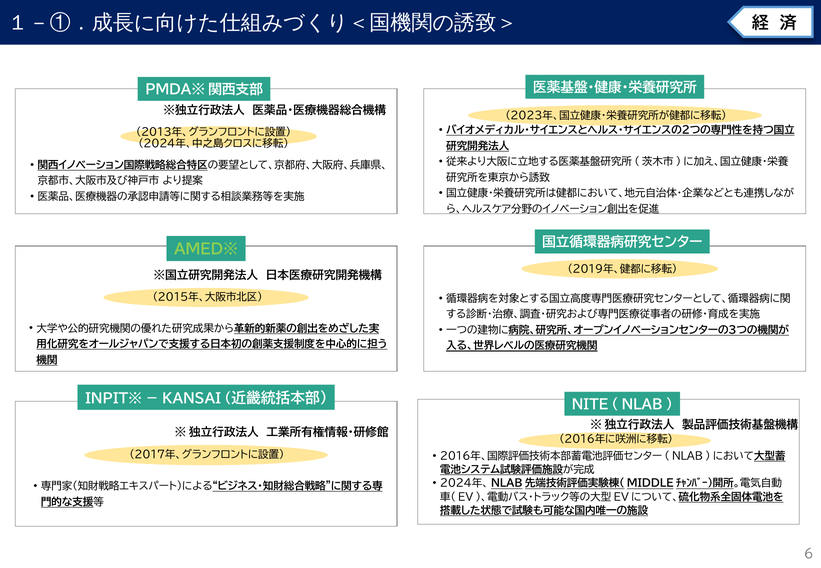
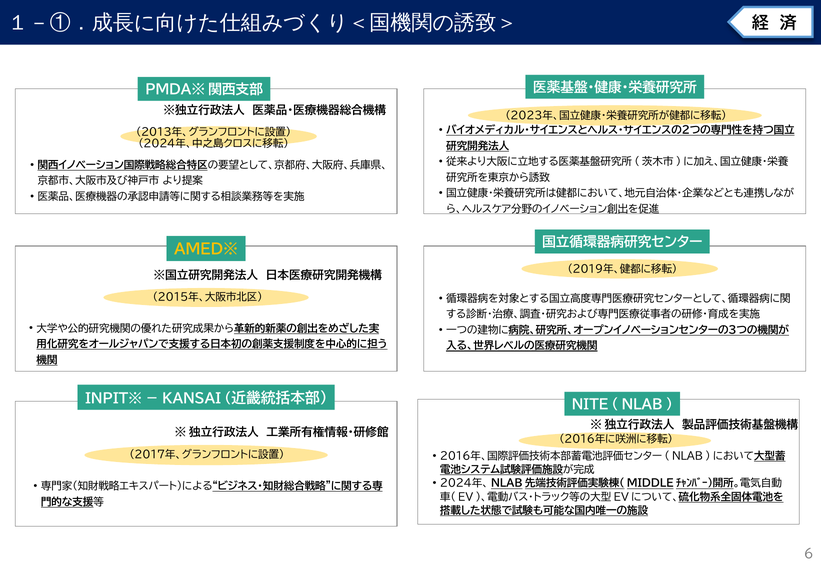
AMED※ colour: light green -> yellow
